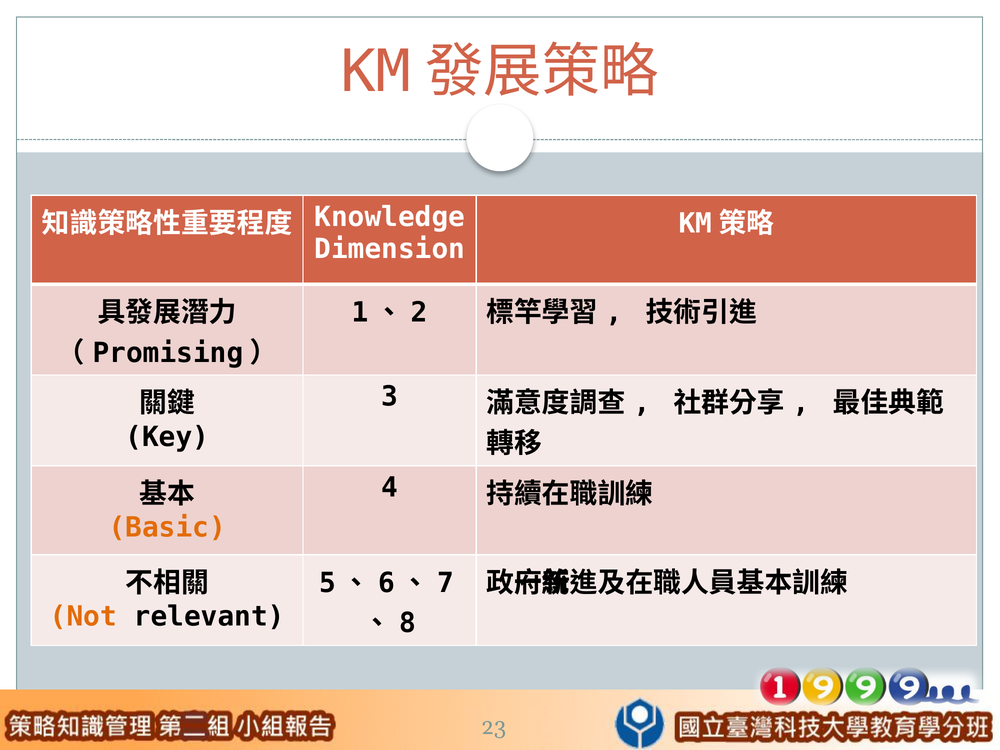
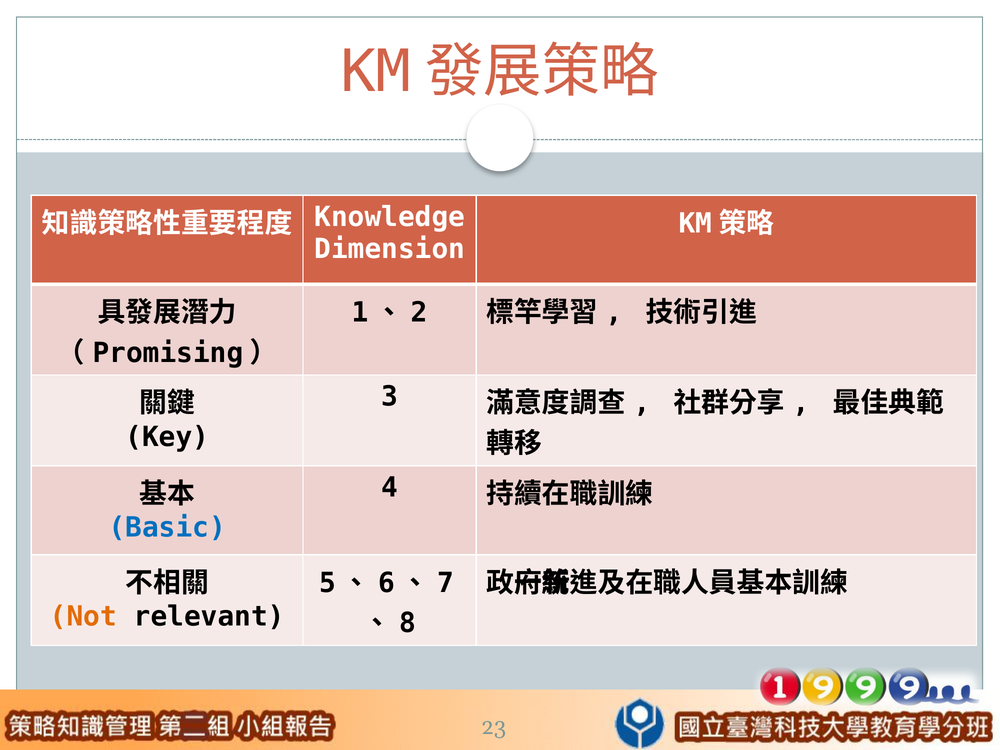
Basic colour: orange -> blue
